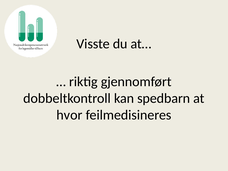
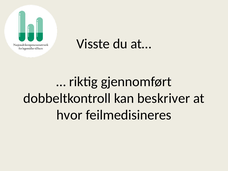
spedbarn: spedbarn -> beskriver
